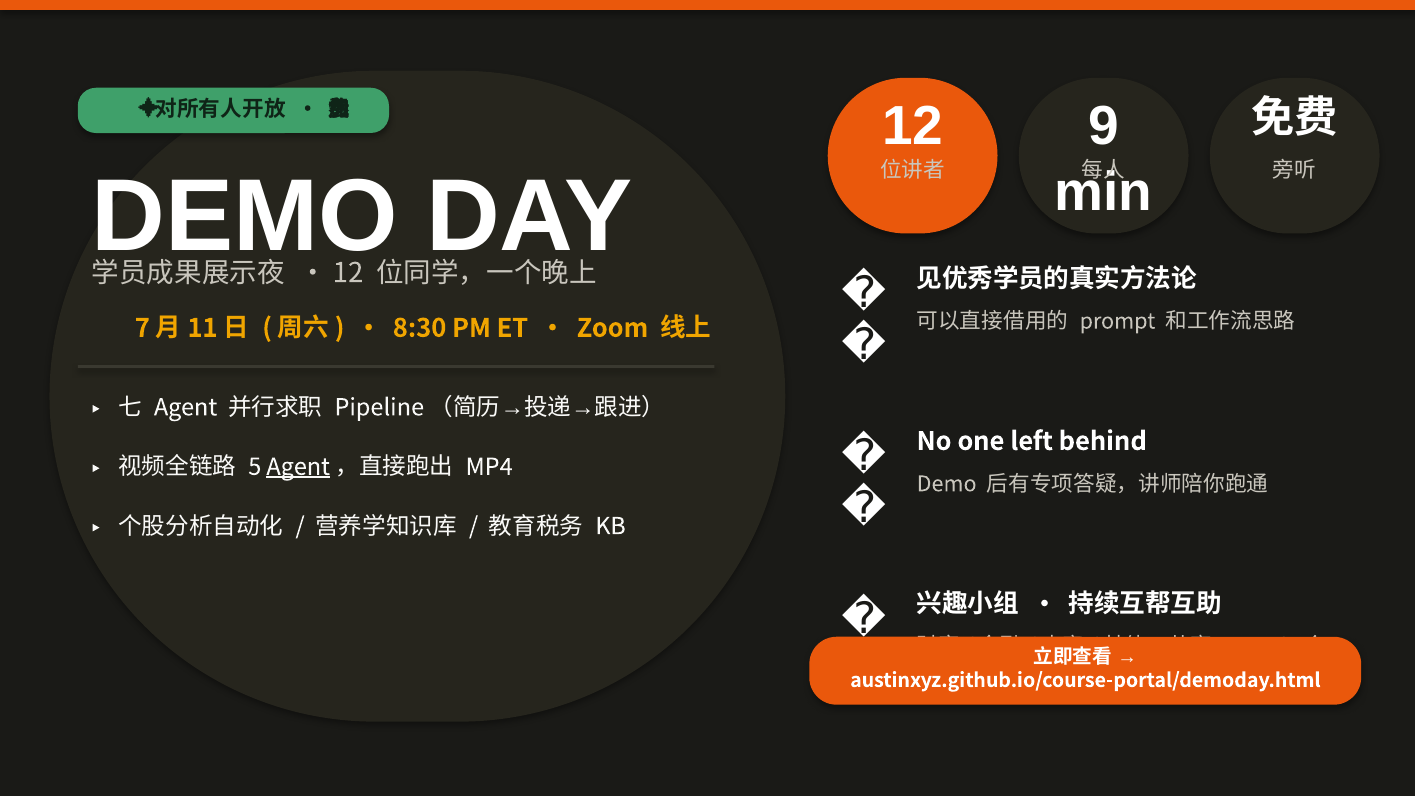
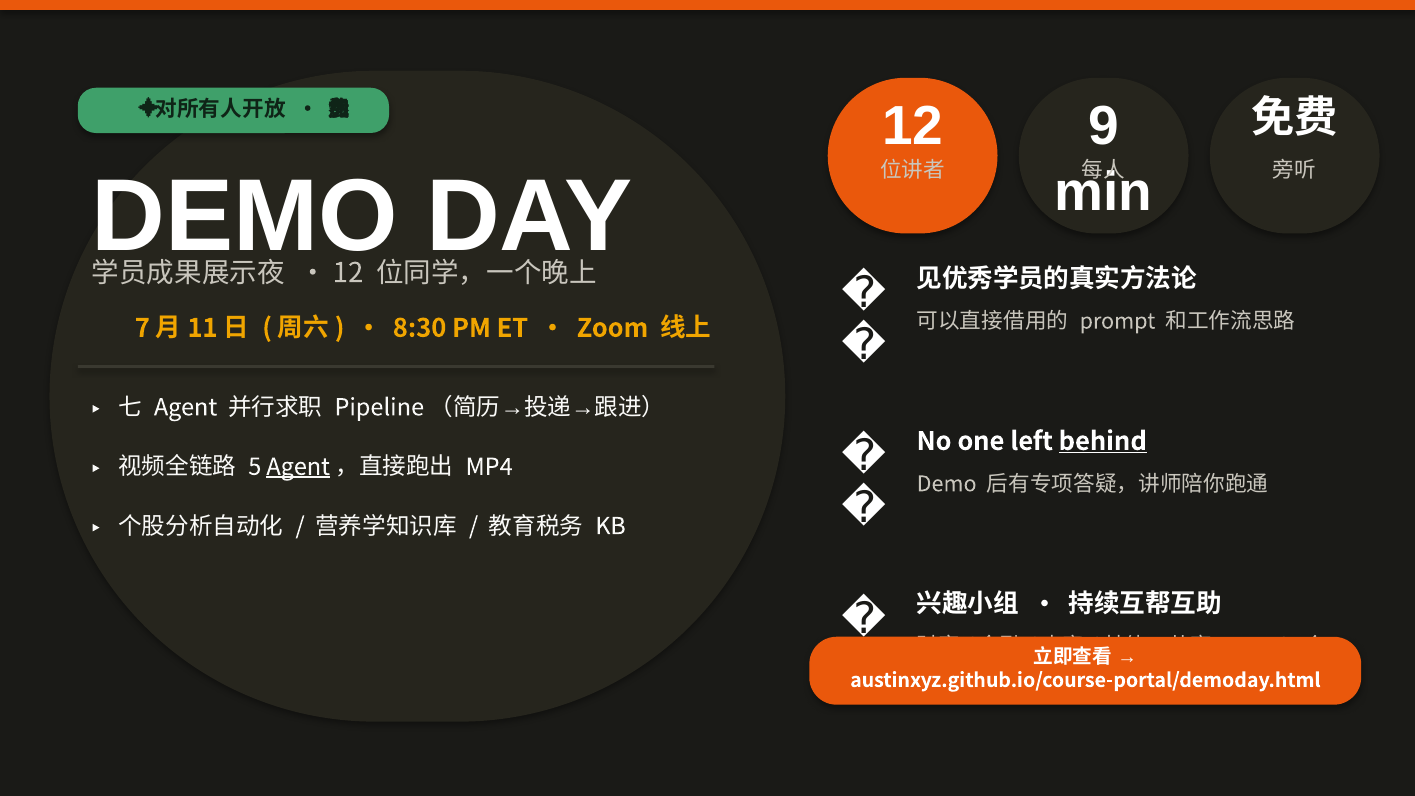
behind underline: none -> present
